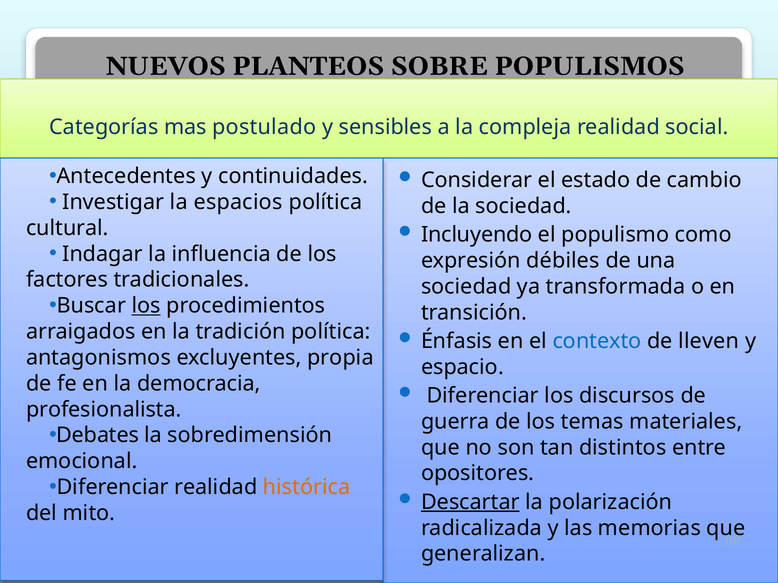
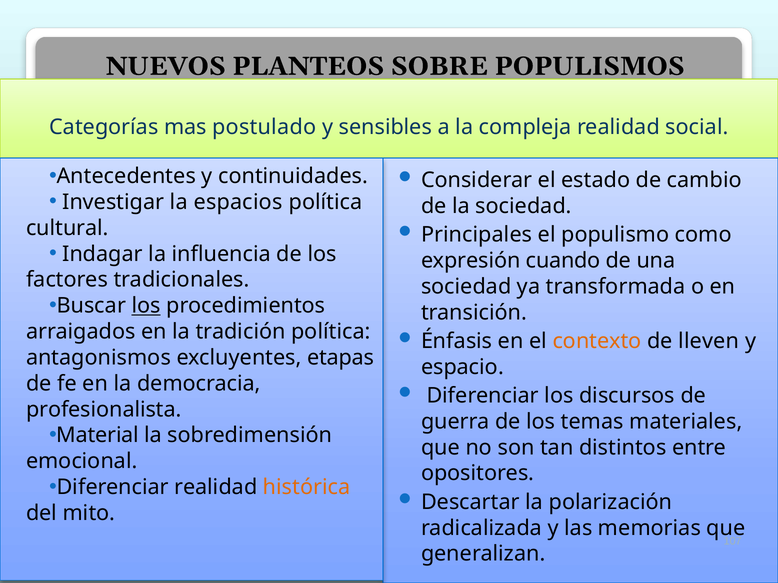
Incluyendo: Incluyendo -> Principales
débiles: débiles -> cuando
contexto colour: blue -> orange
propia: propia -> etapas
Debates: Debates -> Material
Descartar underline: present -> none
